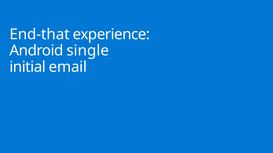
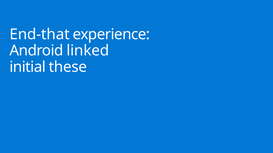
single: single -> linked
email: email -> these
